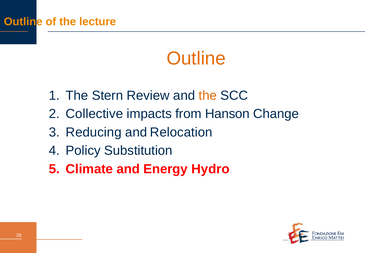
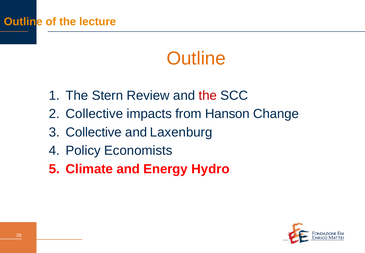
the at (208, 95) colour: orange -> red
Reducing at (94, 132): Reducing -> Collective
Relocation: Relocation -> Laxenburg
Substitution: Substitution -> Economists
